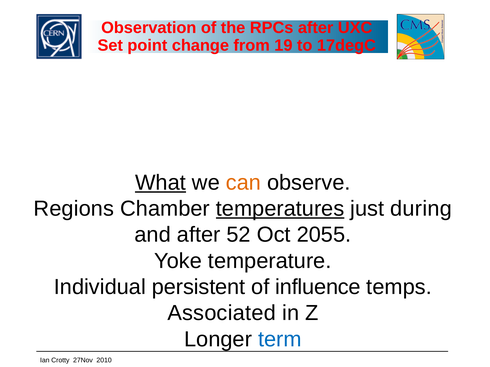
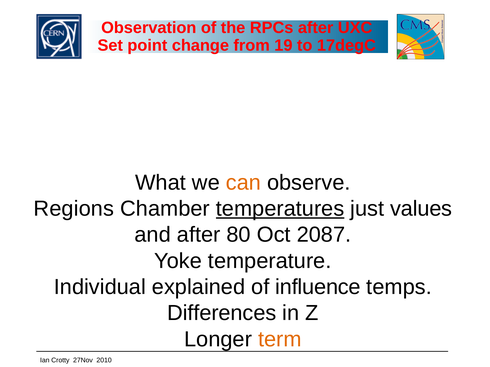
What underline: present -> none
during: during -> values
52: 52 -> 80
2055: 2055 -> 2087
persistent: persistent -> explained
Associated: Associated -> Differences
term colour: blue -> orange
